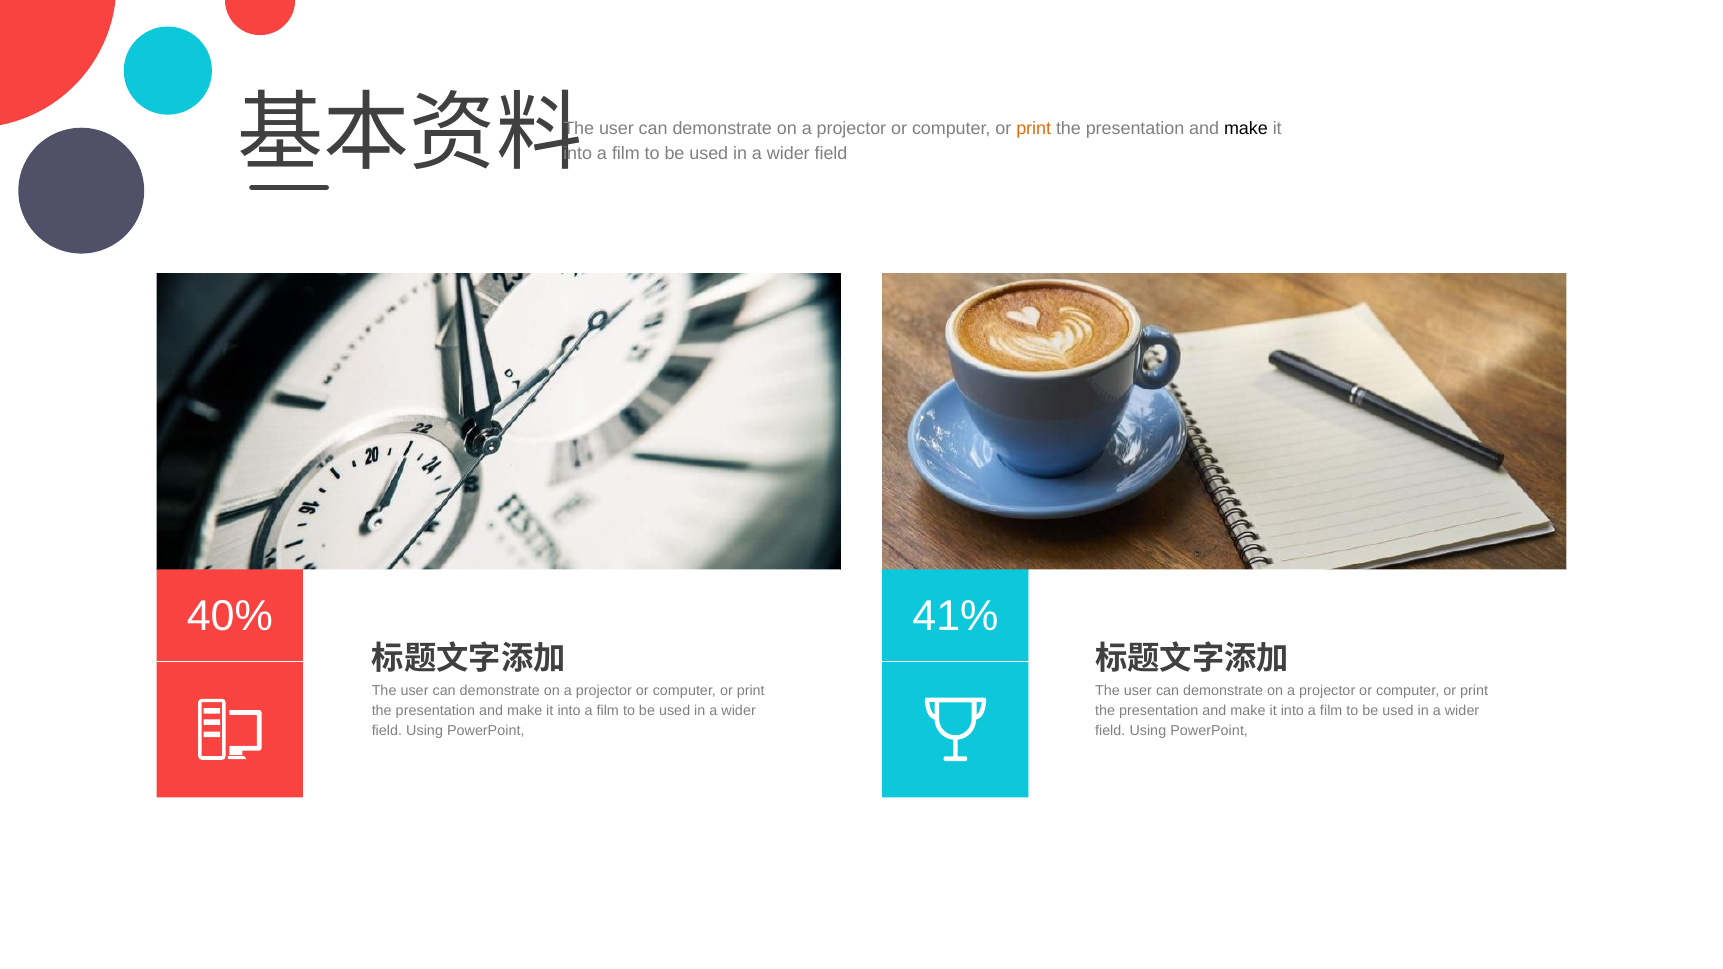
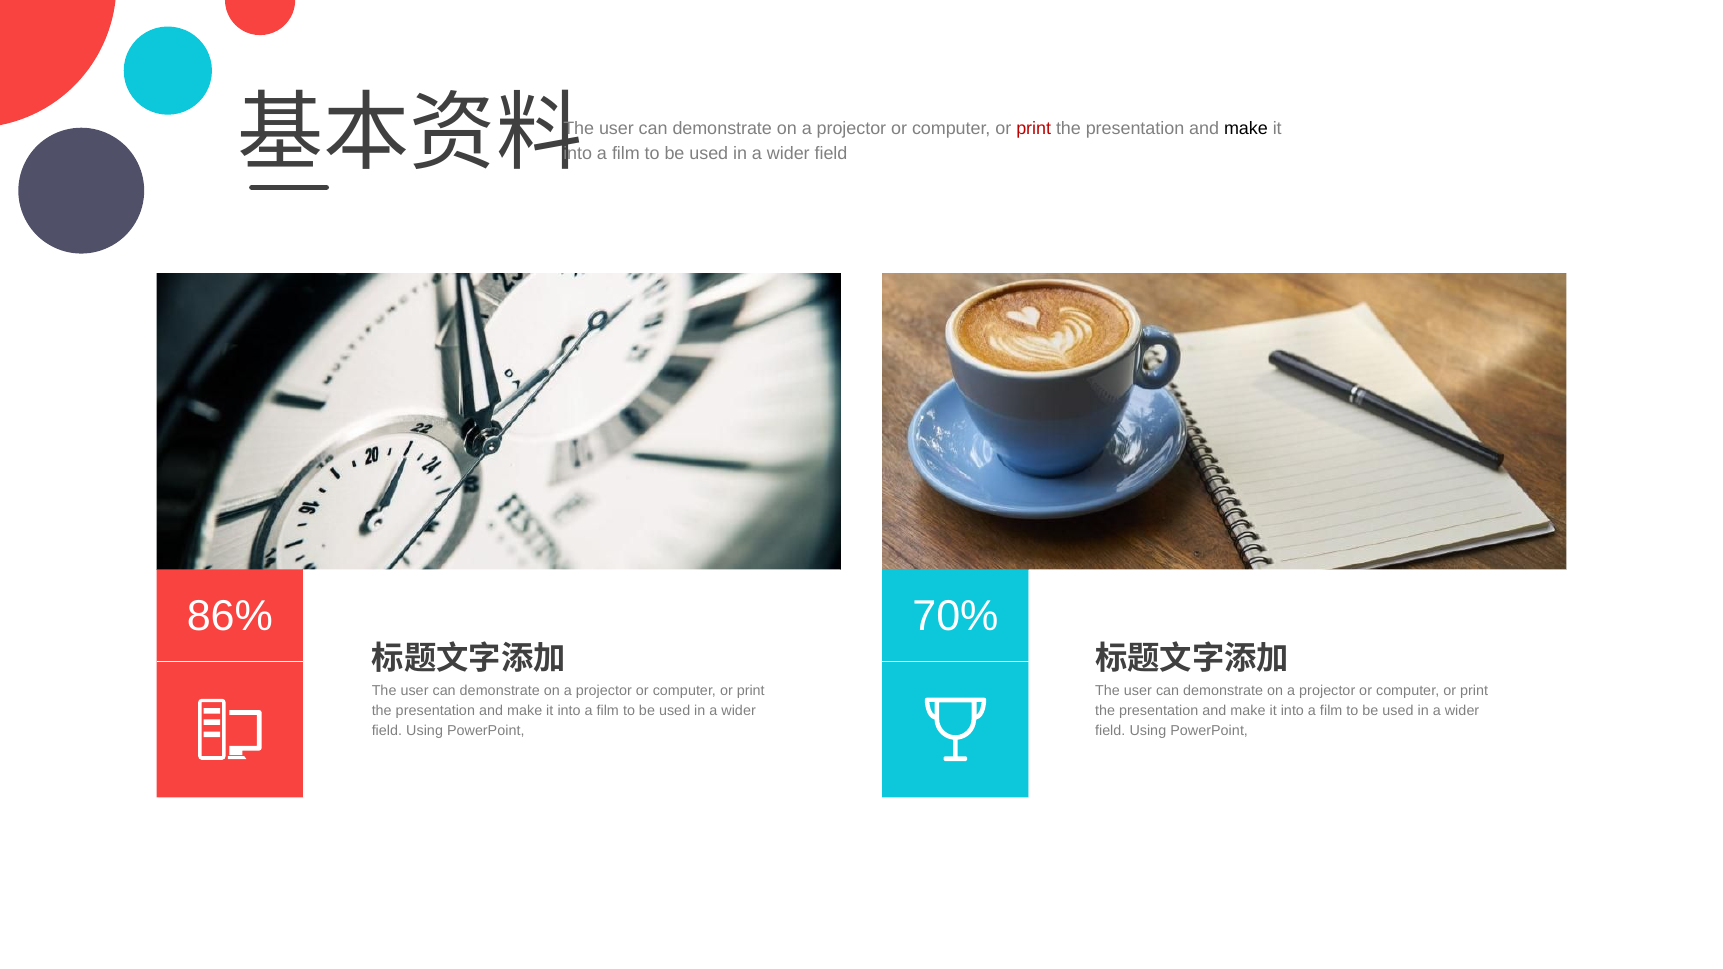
print at (1034, 129) colour: orange -> red
40%: 40% -> 86%
41%: 41% -> 70%
